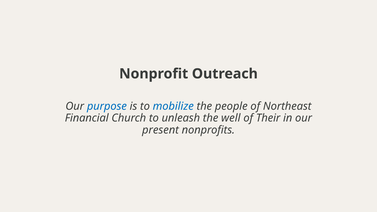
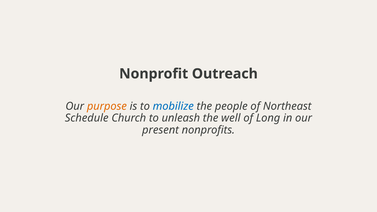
purpose colour: blue -> orange
Financial: Financial -> Schedule
Their: Their -> Long
